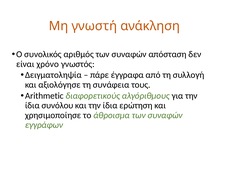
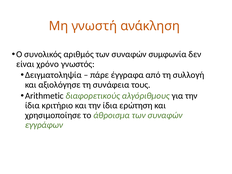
απόσταση: απόσταση -> συμφωνία
συνόλου: συνόλου -> κριτήριο
